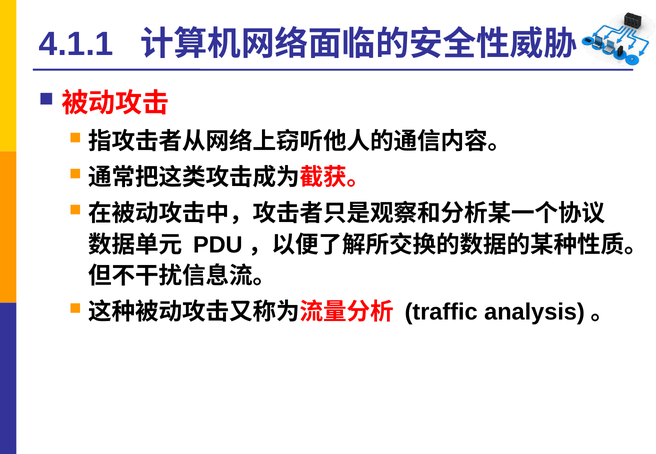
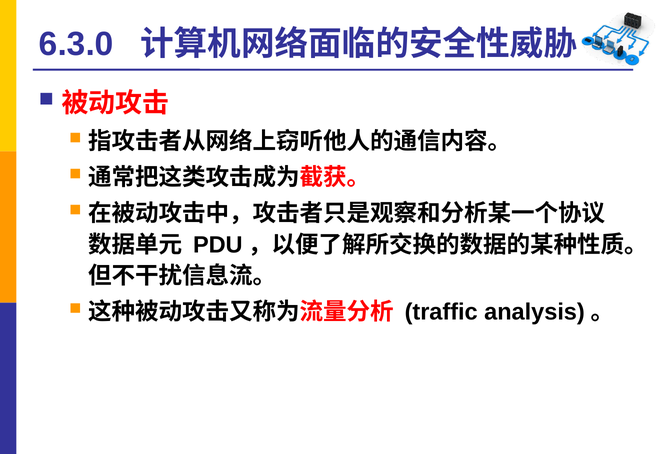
4.1.1: 4.1.1 -> 6.3.0
